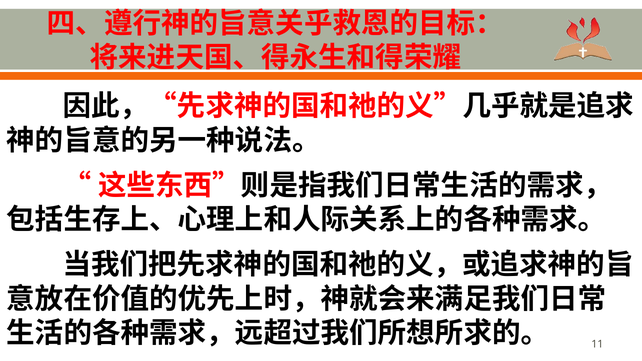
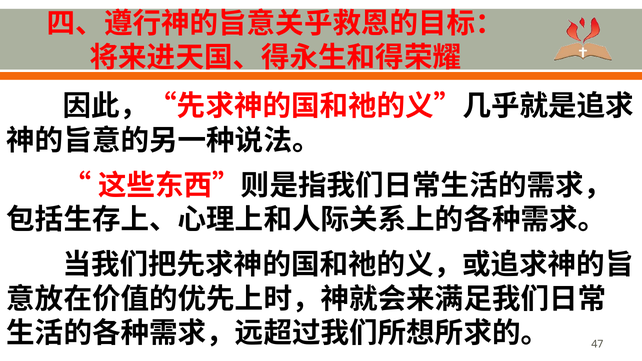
11: 11 -> 47
